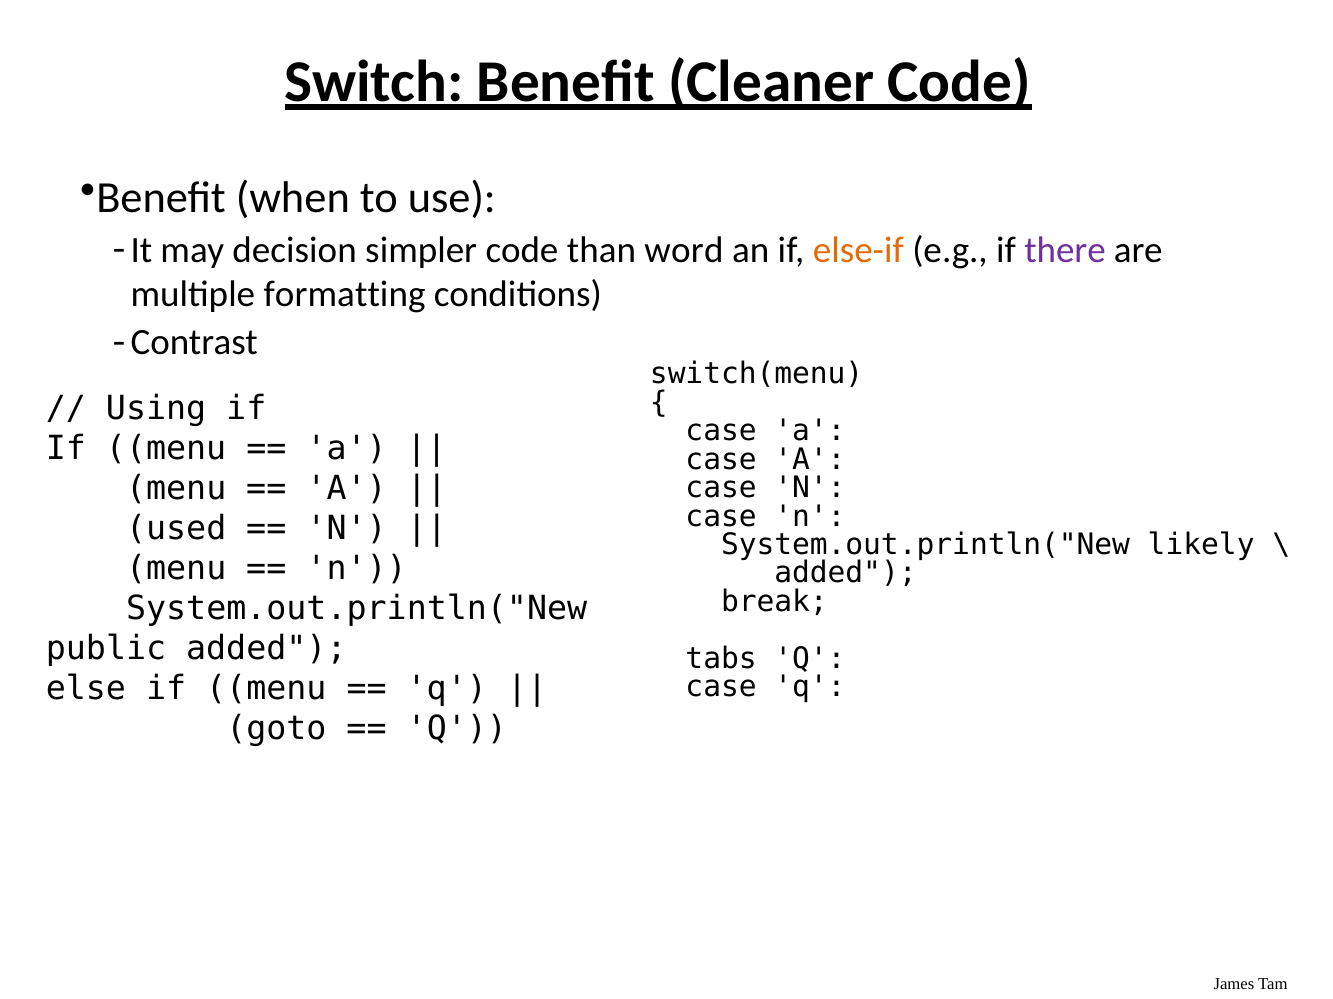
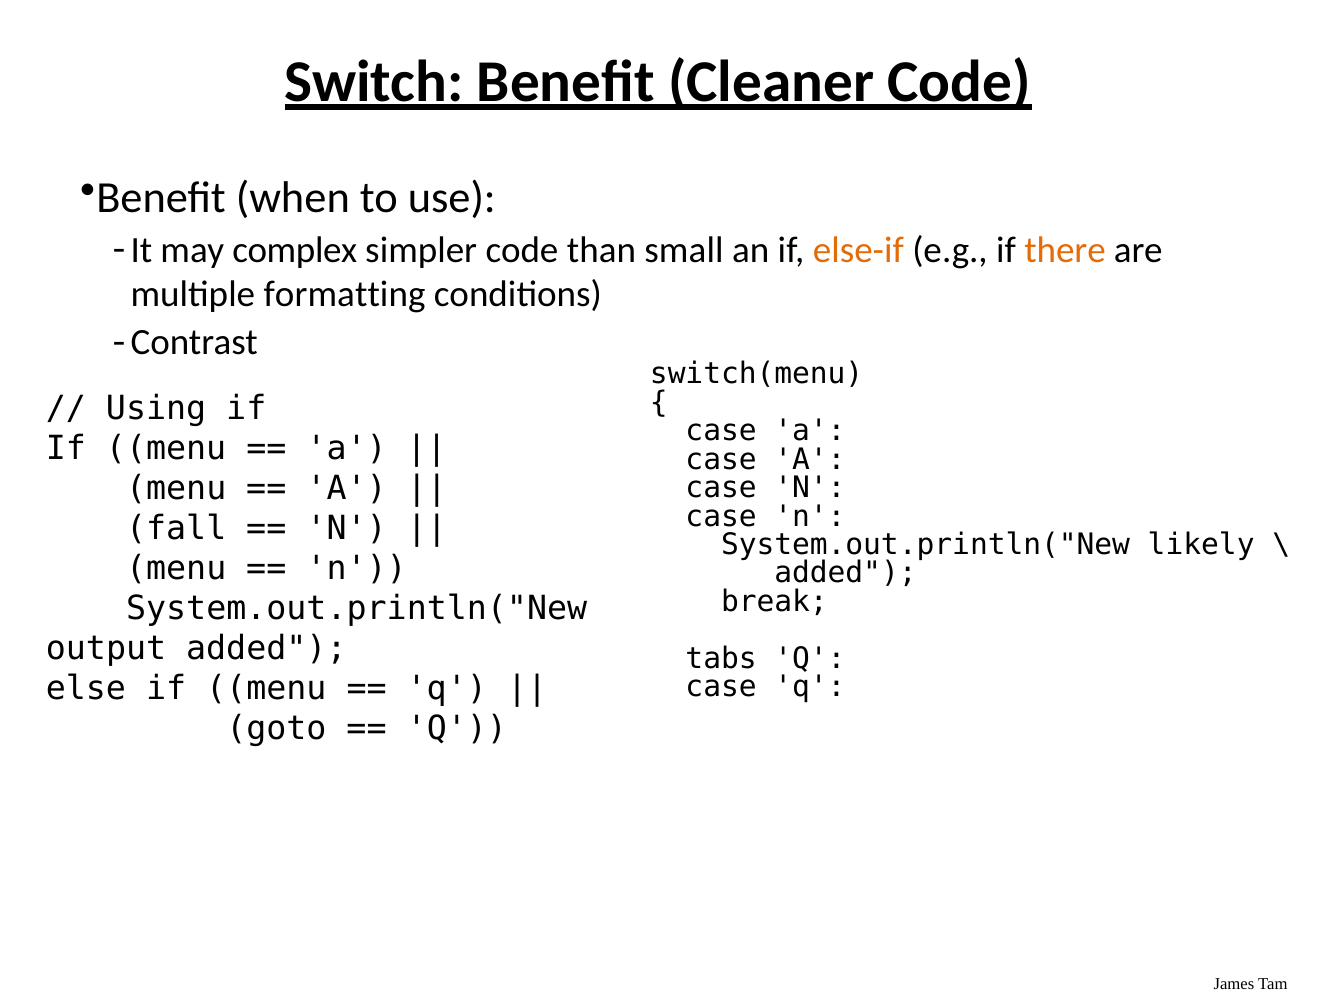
decision: decision -> complex
word: word -> small
there colour: purple -> orange
used: used -> fall
public: public -> output
